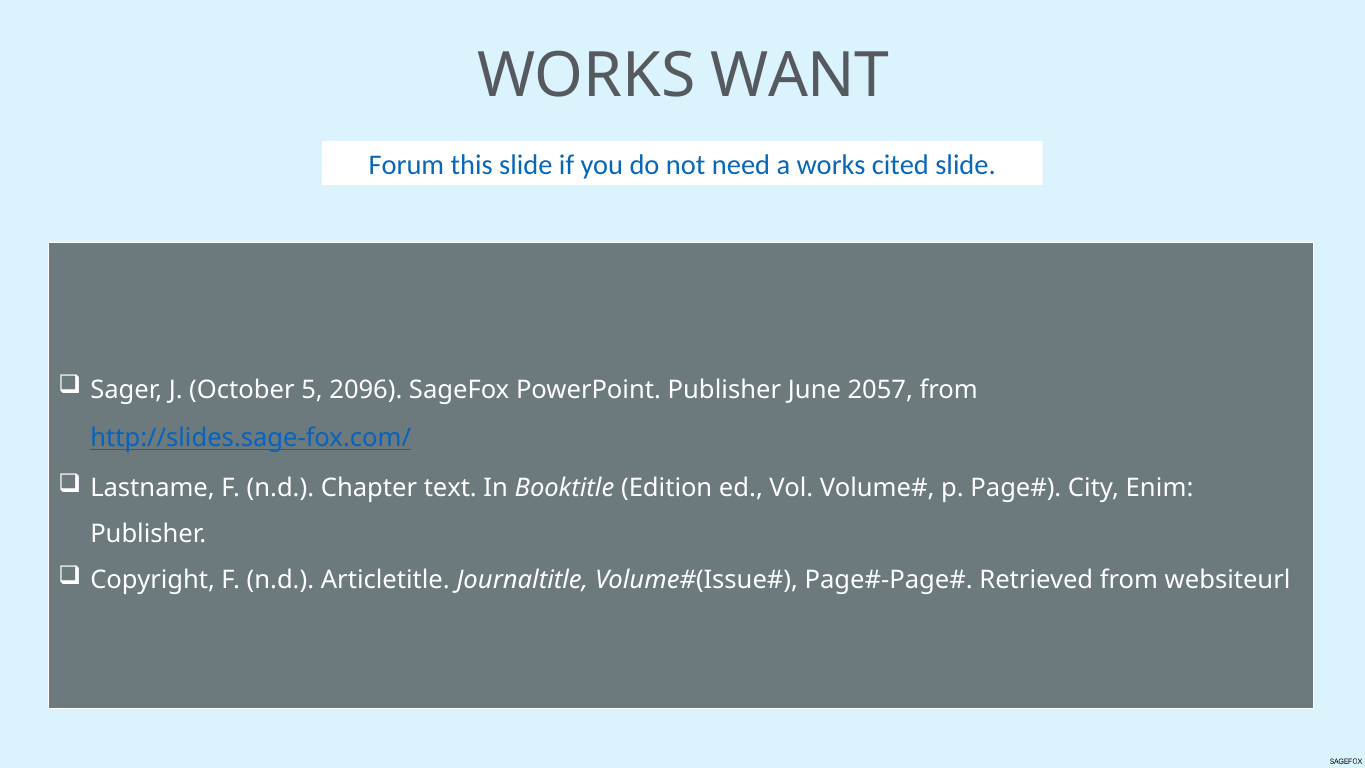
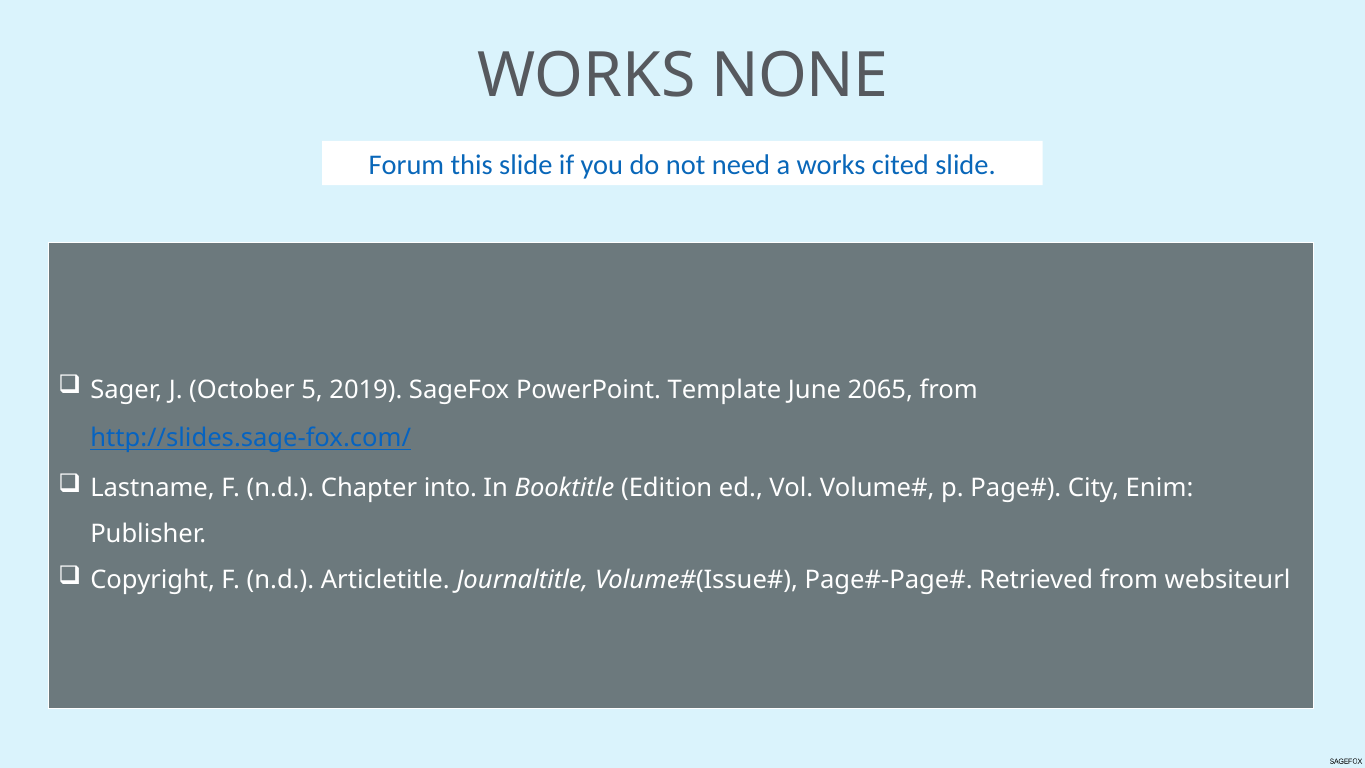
WANT: WANT -> NONE
2096: 2096 -> 2019
PowerPoint Publisher: Publisher -> Template
2057: 2057 -> 2065
text: text -> into
